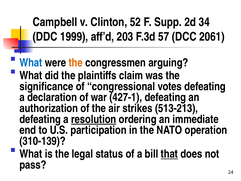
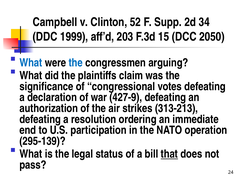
57: 57 -> 15
2061: 2061 -> 2050
the at (76, 63) colour: orange -> blue
427-1: 427-1 -> 427-9
513-213: 513-213 -> 313-213
resolution underline: present -> none
310-139: 310-139 -> 295-139
